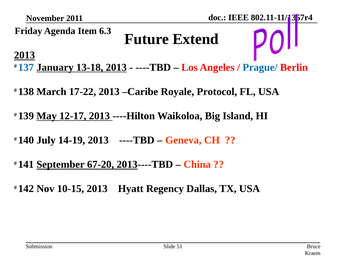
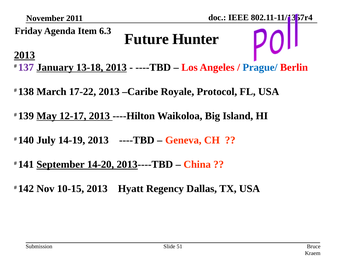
Extend: Extend -> Hunter
137 colour: blue -> purple
67-20: 67-20 -> 14-20
